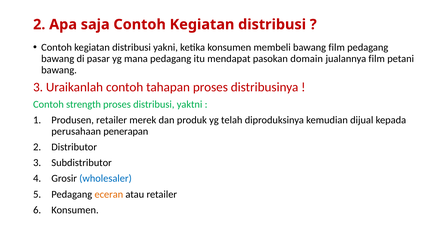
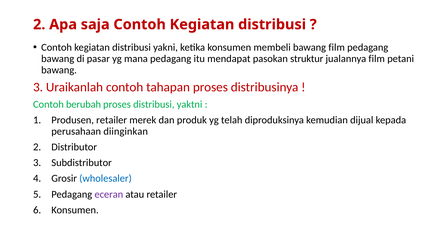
domain: domain -> struktur
strength: strength -> berubah
penerapan: penerapan -> diinginkan
eceran colour: orange -> purple
